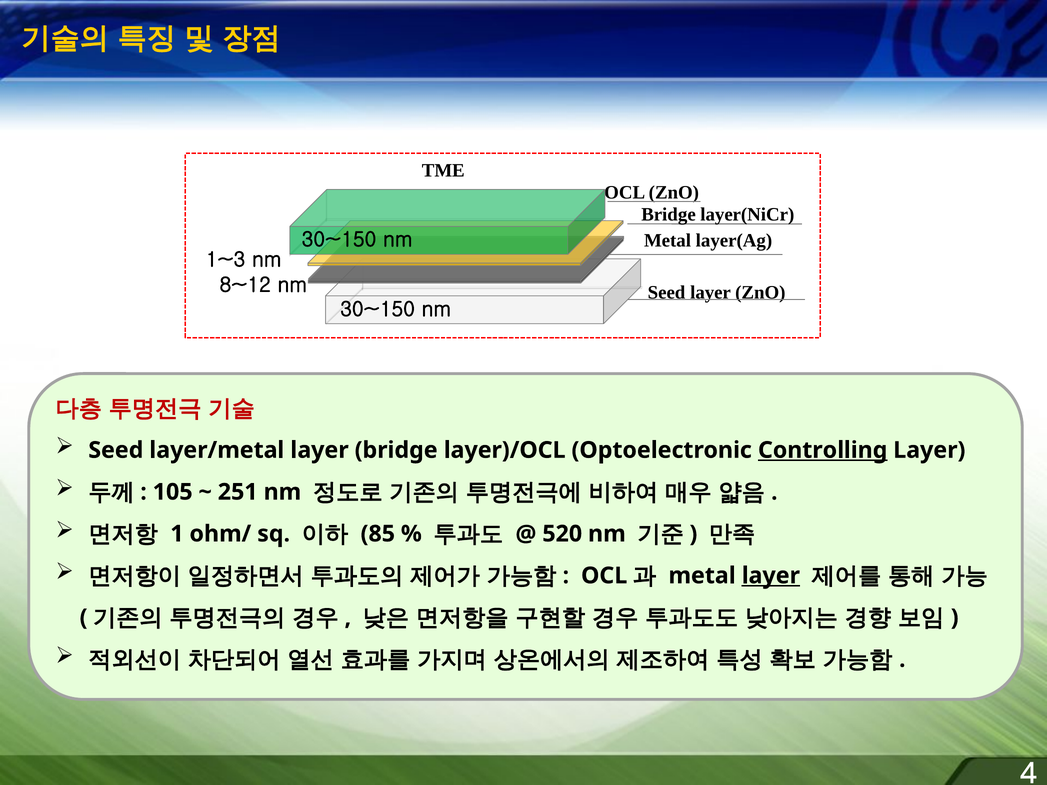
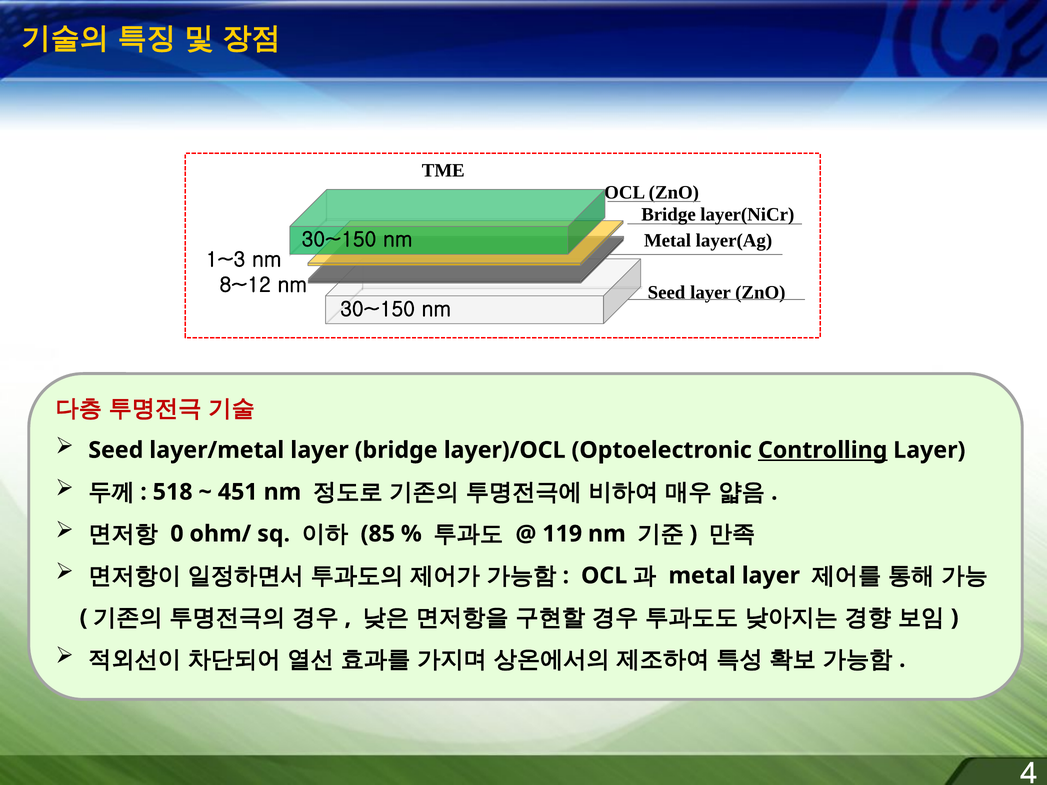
105: 105 -> 518
251: 251 -> 451
1: 1 -> 0
520: 520 -> 119
layer at (771, 576) underline: present -> none
